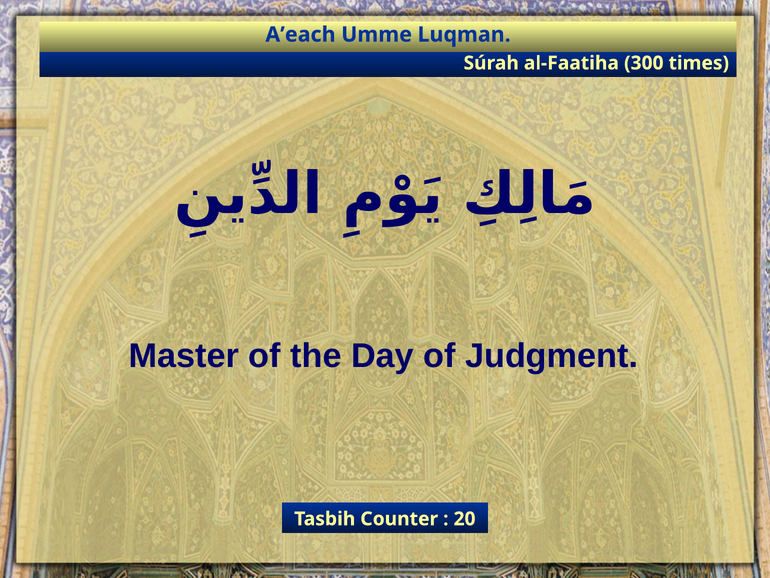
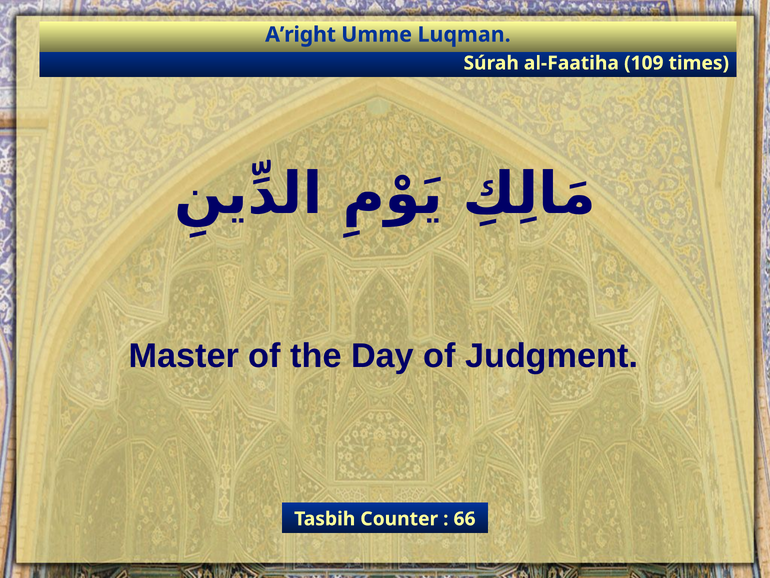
A’each: A’each -> A’right
300: 300 -> 109
20: 20 -> 66
